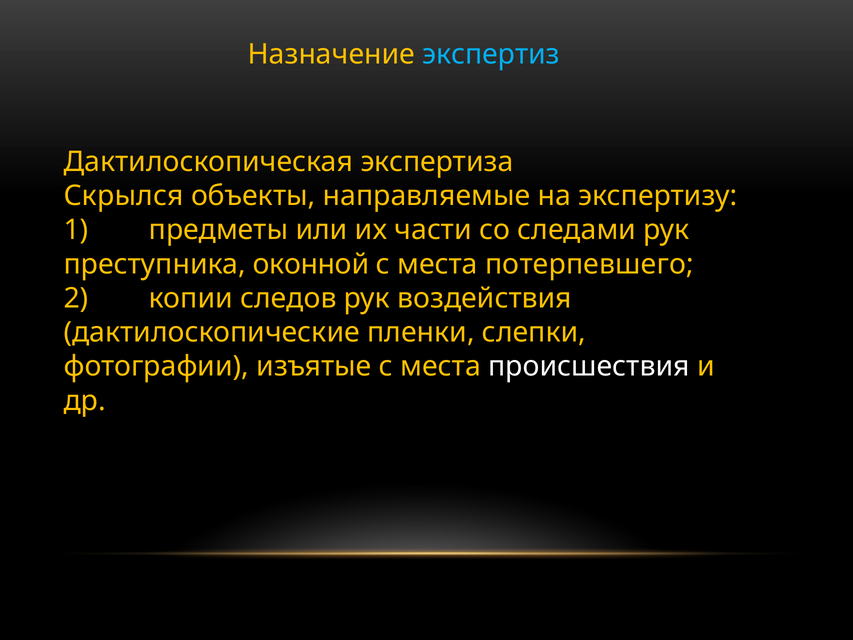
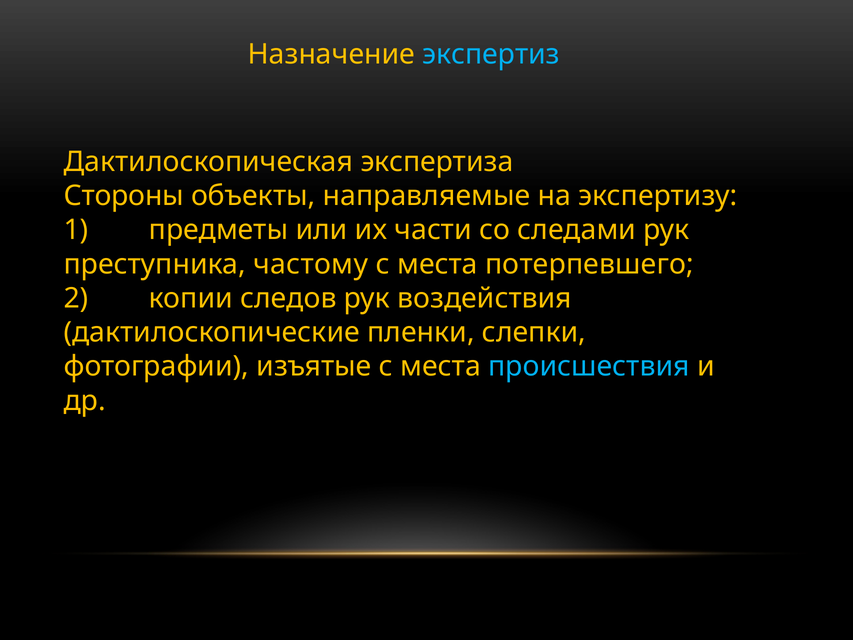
Скрылся: Скрылся -> Стороны
оконной: оконной -> частому
происшествия colour: white -> light blue
